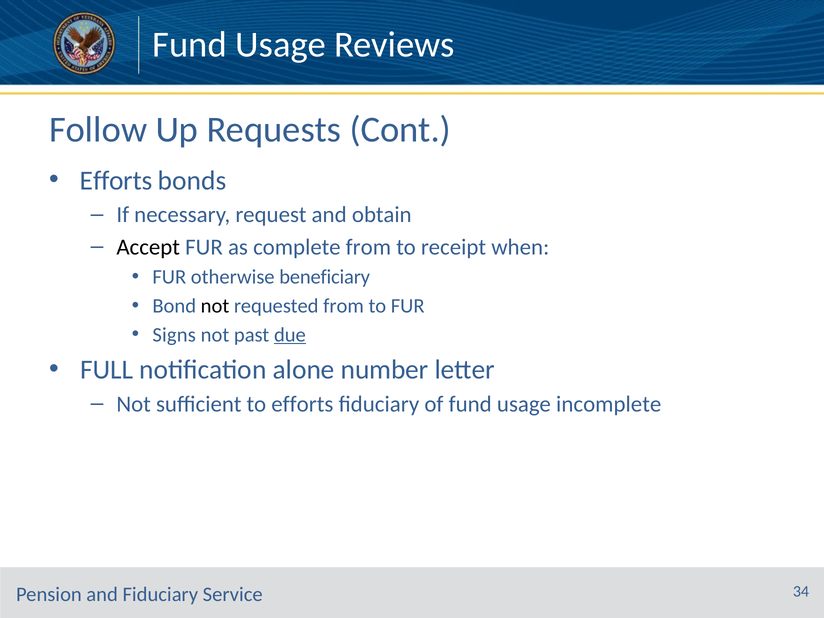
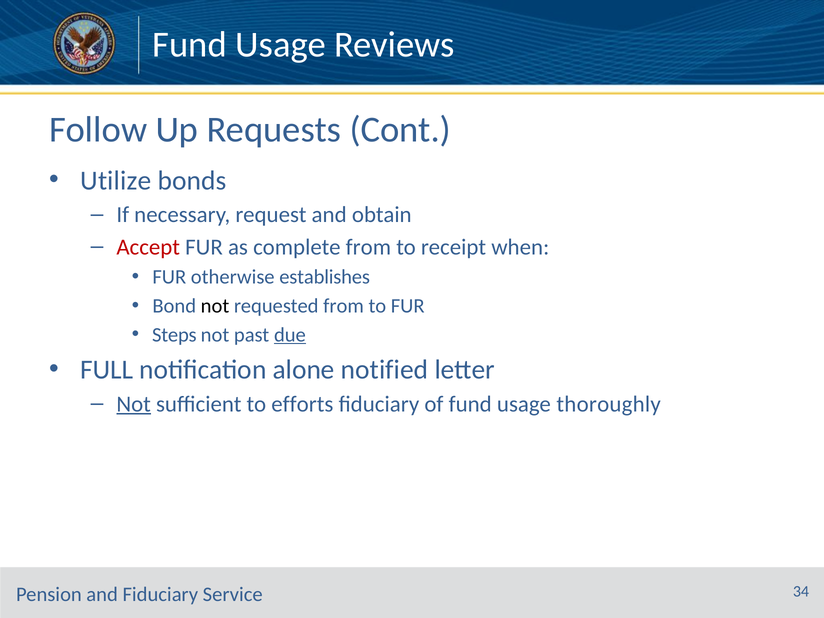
Efforts at (116, 180): Efforts -> Utilize
Accept colour: black -> red
beneficiary: beneficiary -> establishes
Signs: Signs -> Steps
number: number -> notified
Not at (134, 404) underline: none -> present
incomplete: incomplete -> thoroughly
